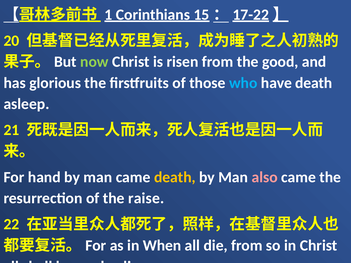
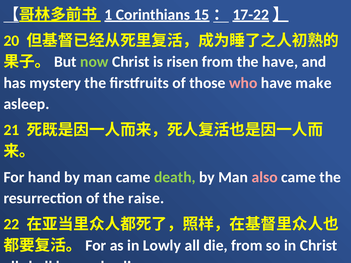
the good: good -> have
glorious: glorious -> mystery
who colour: light blue -> pink
have death: death -> make
death at (175, 177) colour: yellow -> light green
When: When -> Lowly
